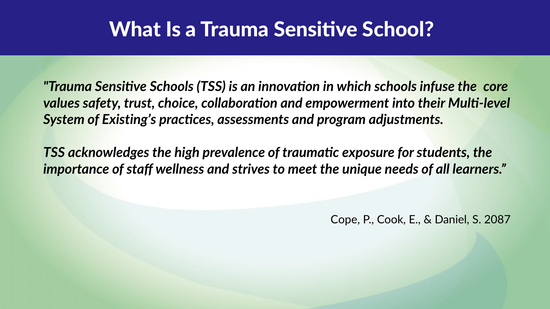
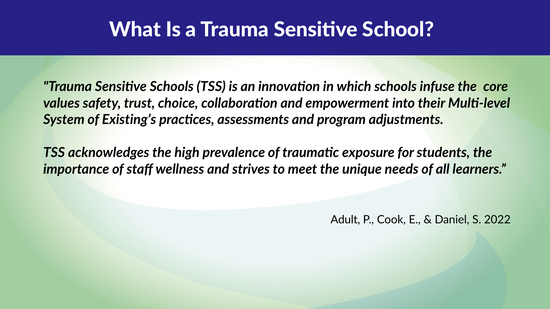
Cope: Cope -> Adult
2087: 2087 -> 2022
